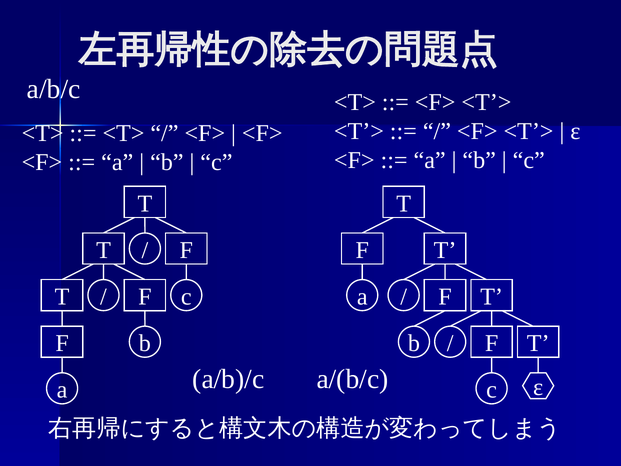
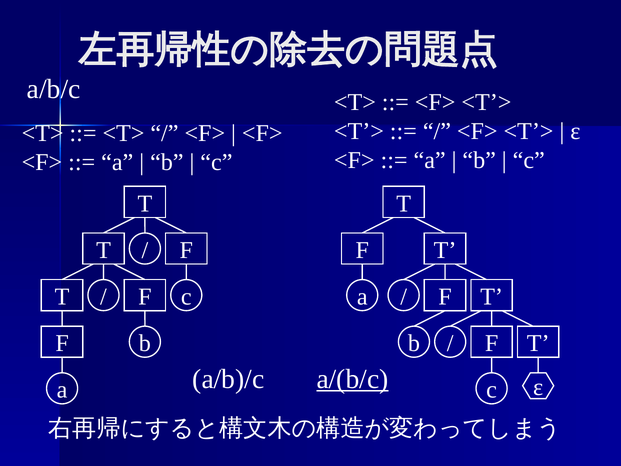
a/(b/c underline: none -> present
